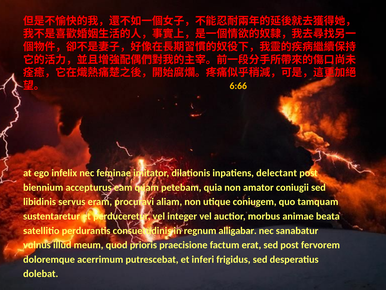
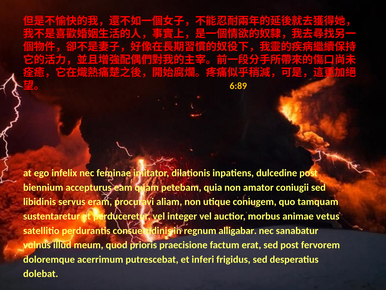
6:66: 6:66 -> 6:89
delectant: delectant -> dulcedine
beata: beata -> vetus
